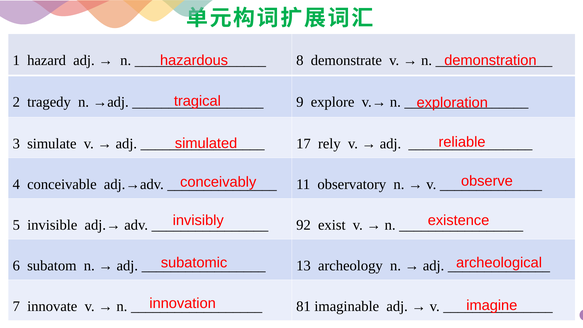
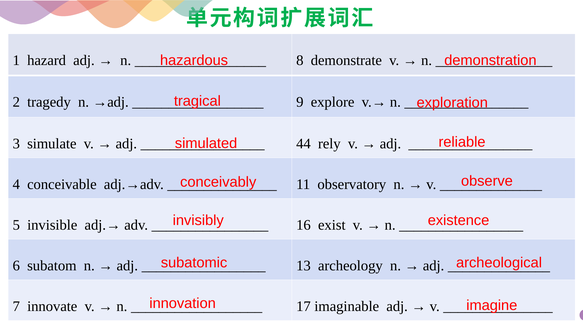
17: 17 -> 44
92: 92 -> 16
81: 81 -> 17
